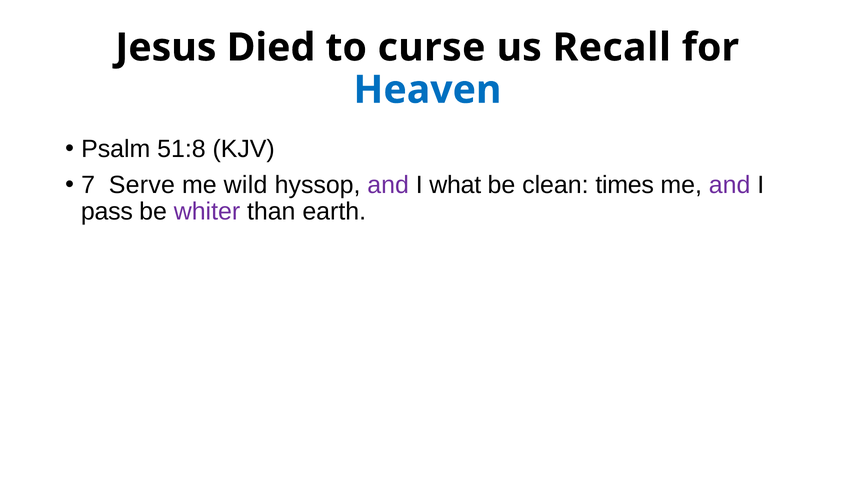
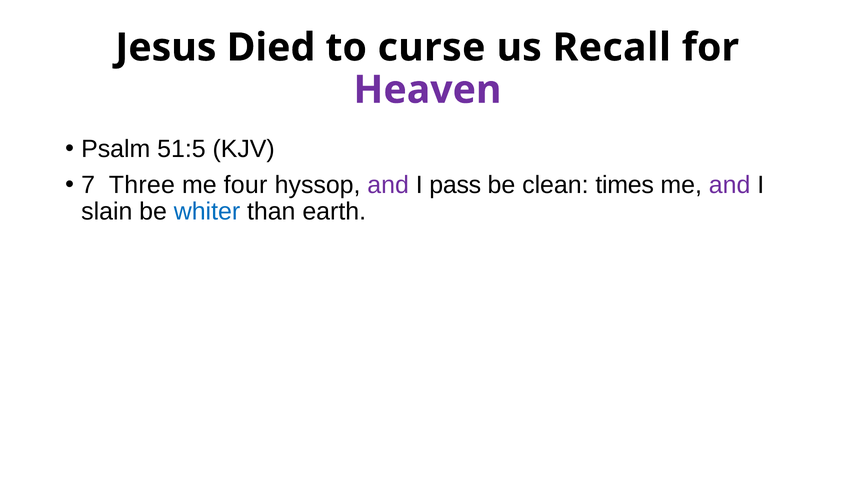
Heaven colour: blue -> purple
51:8: 51:8 -> 51:5
Serve: Serve -> Three
wild: wild -> four
what: what -> pass
pass: pass -> slain
whiter colour: purple -> blue
